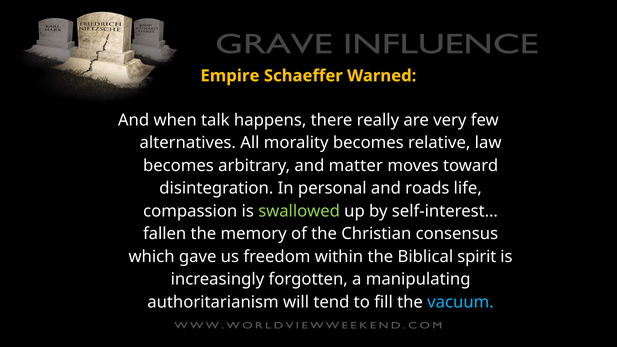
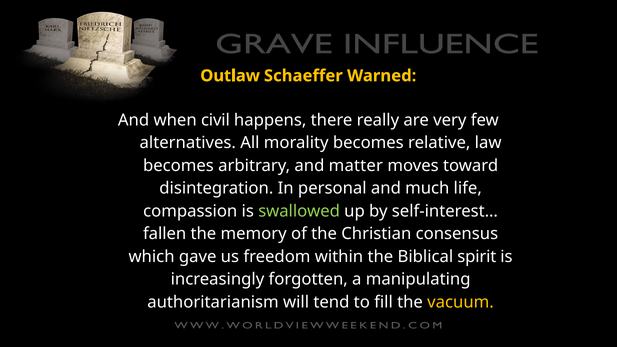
Empire: Empire -> Outlaw
talk: talk -> civil
roads: roads -> much
vacuum colour: light blue -> yellow
